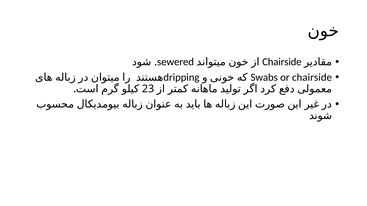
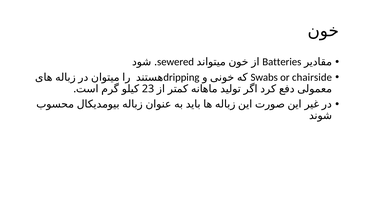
Chairside at (282, 62): Chairside -> Batteries
